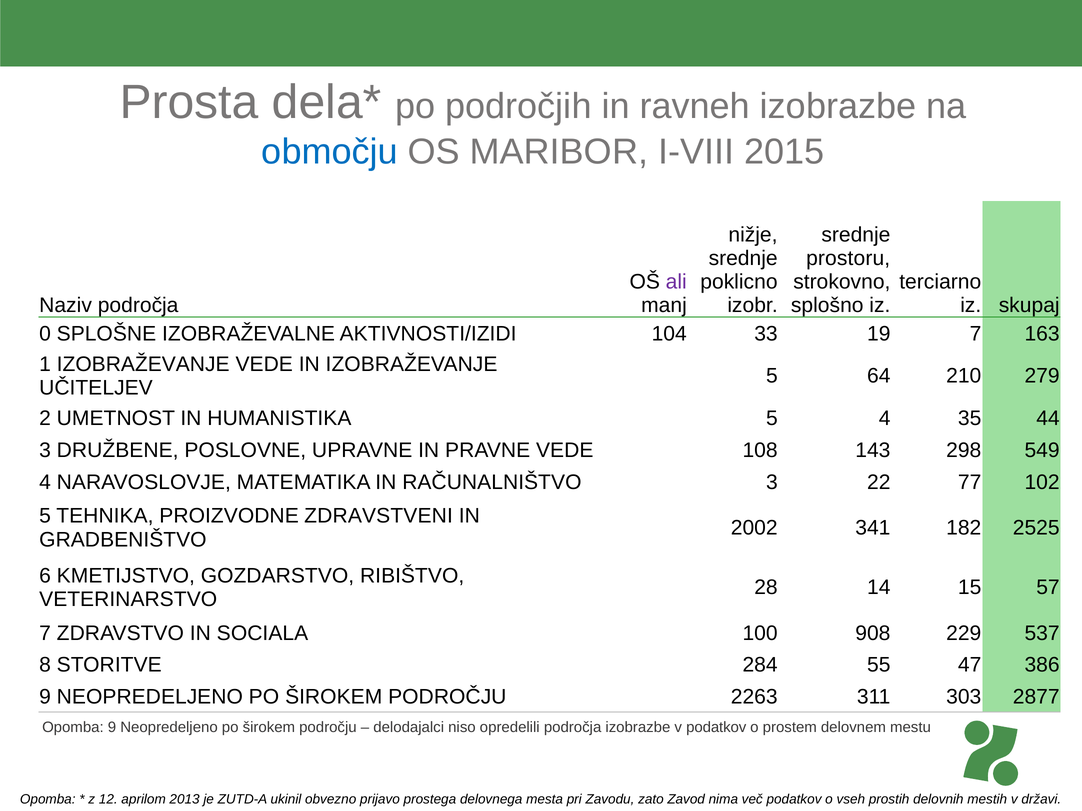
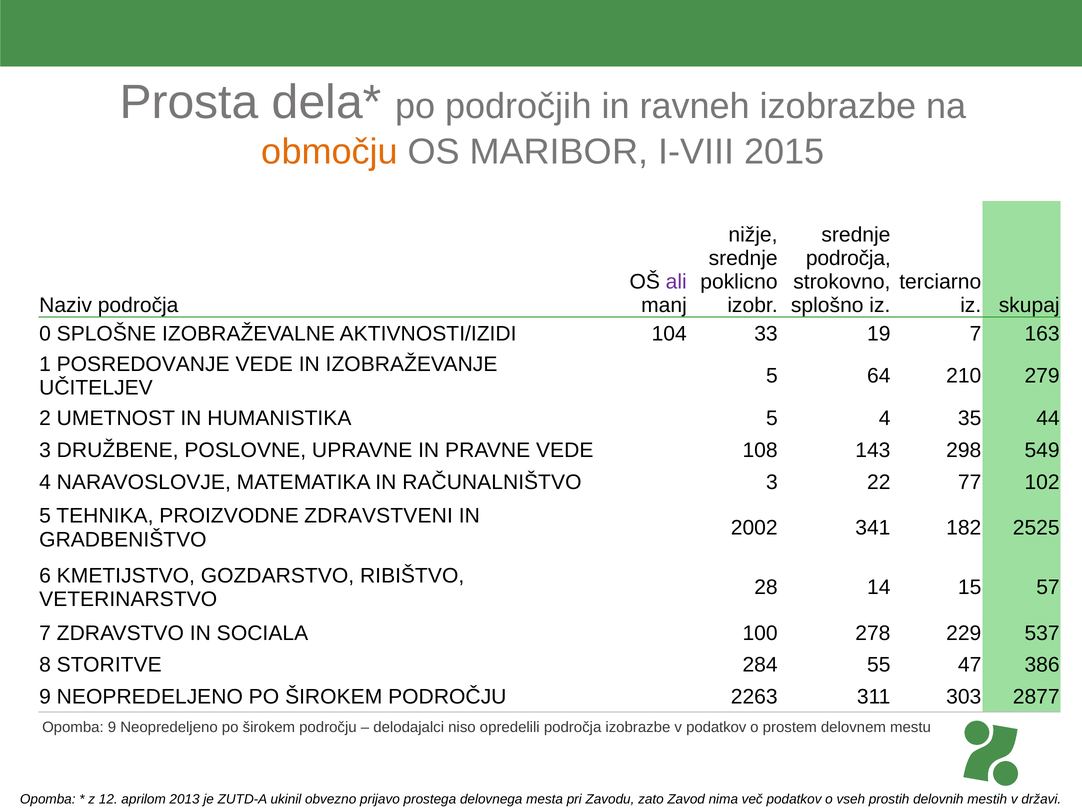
območju colour: blue -> orange
prostoru at (848, 258): prostoru -> področja
1 IZOBRAŽEVANJE: IZOBRAŽEVANJE -> POSREDOVANJE
908: 908 -> 278
